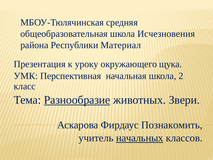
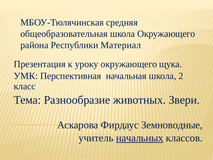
школа Исчезновения: Исчезновения -> Окружающего
Разнообразие underline: present -> none
Познакомить: Познакомить -> Земноводные
